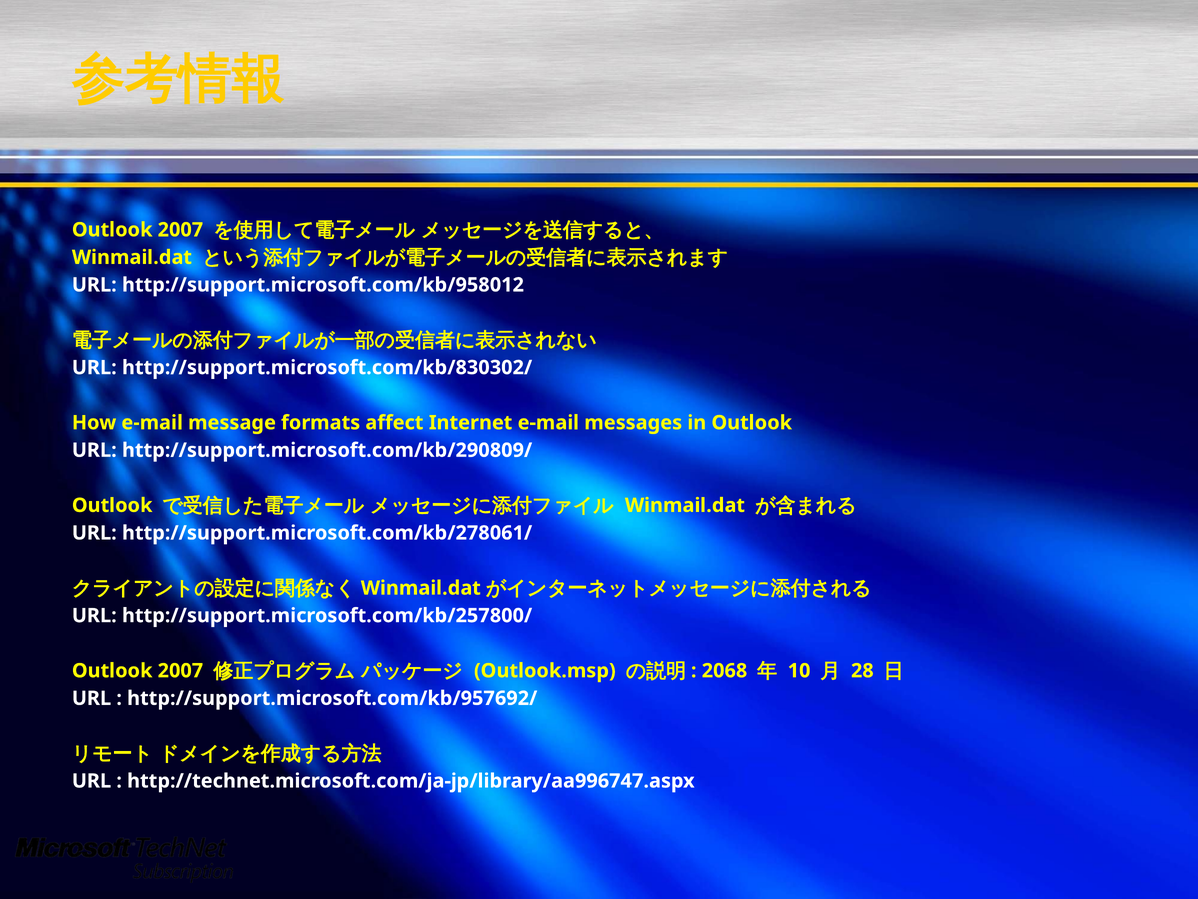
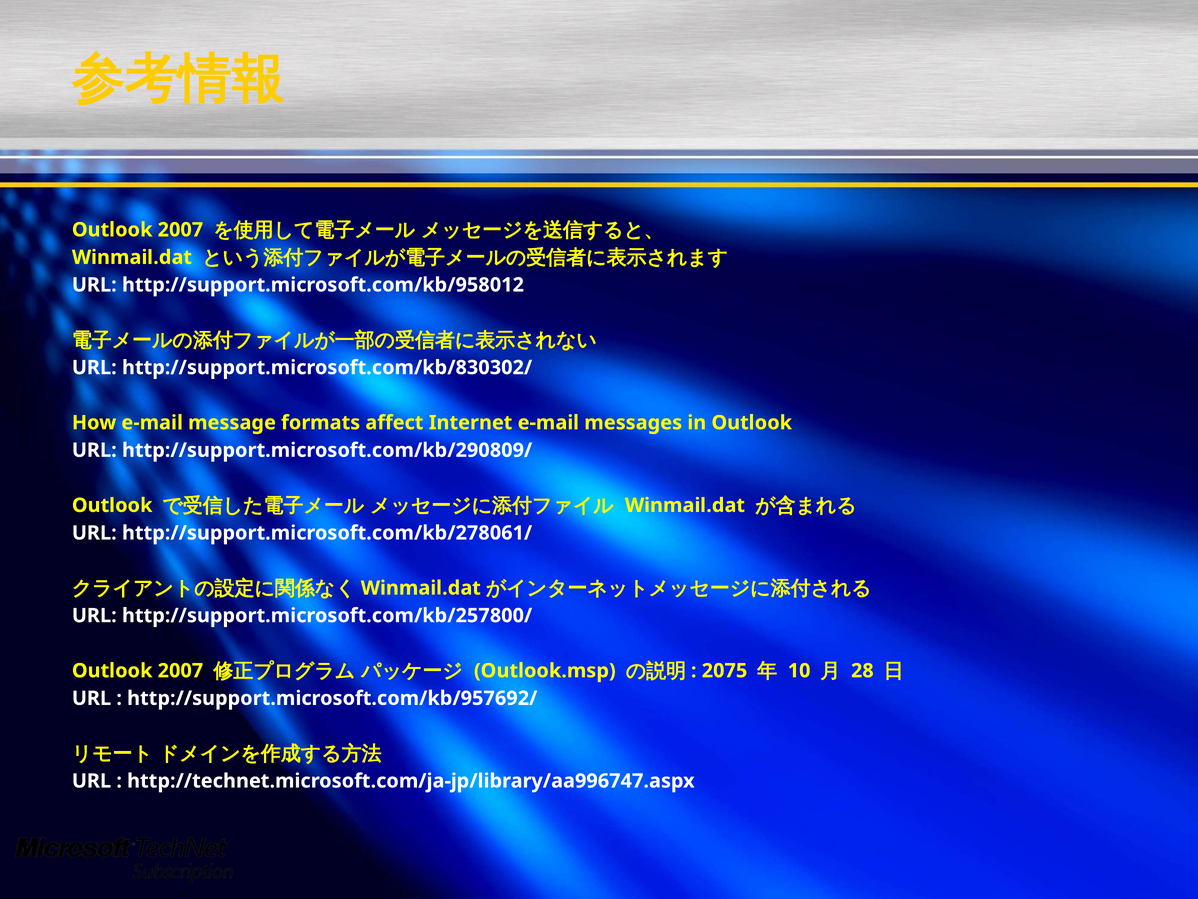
2068: 2068 -> 2075
